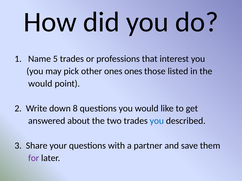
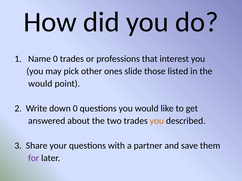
Name 5: 5 -> 0
ones ones: ones -> slide
down 8: 8 -> 0
you at (157, 121) colour: blue -> orange
